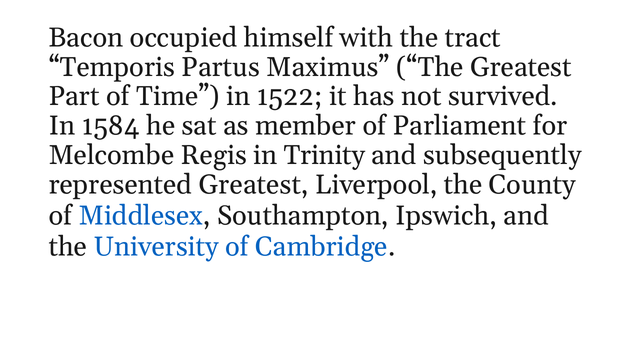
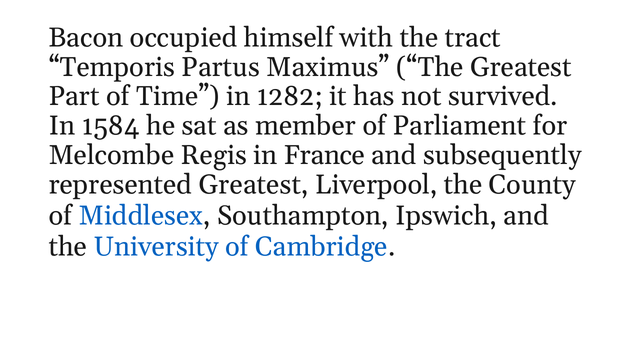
1522: 1522 -> 1282
Trinity: Trinity -> France
